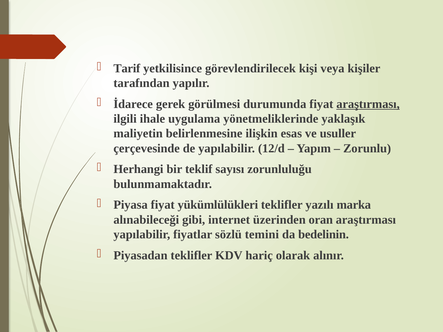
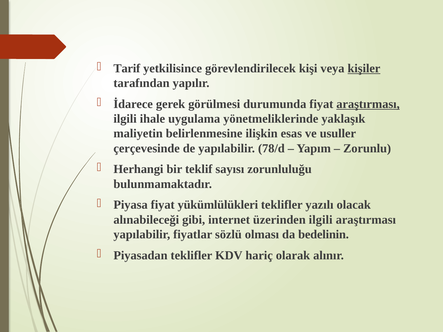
kişiler underline: none -> present
12/d: 12/d -> 78/d
marka: marka -> olacak
üzerinden oran: oran -> ilgili
temini: temini -> olması
